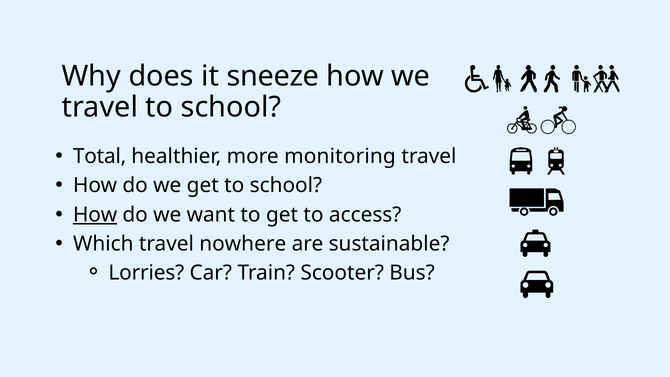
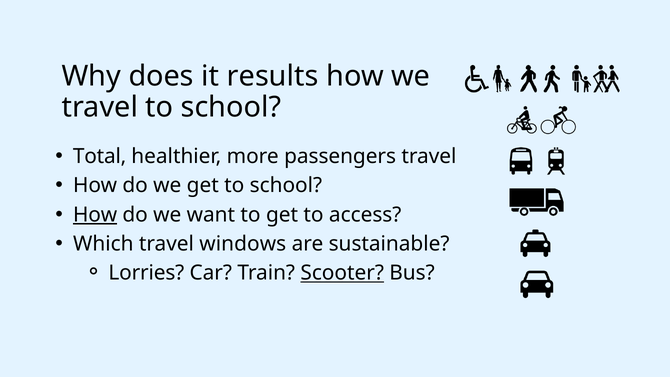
sneeze: sneeze -> results
monitoring: monitoring -> passengers
nowhere: nowhere -> windows
Scooter underline: none -> present
